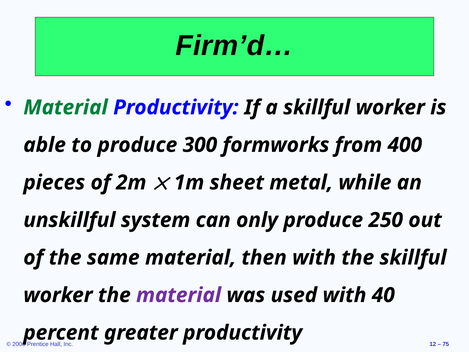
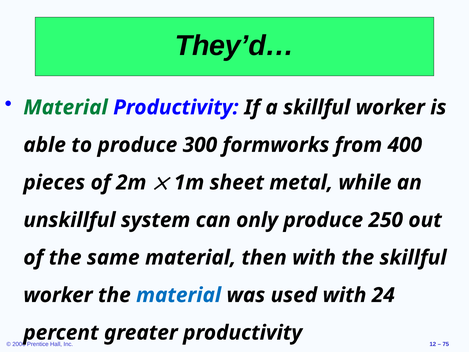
Firm’d…: Firm’d… -> They’d…
material at (179, 295) colour: purple -> blue
40: 40 -> 24
